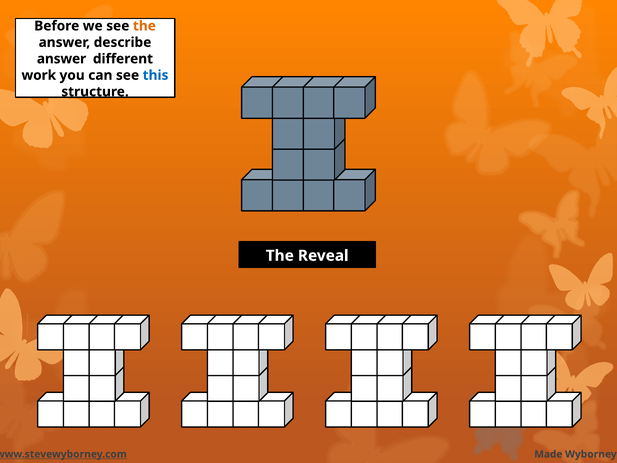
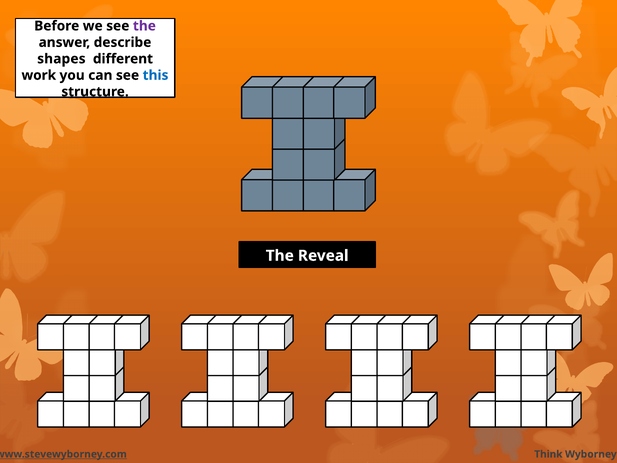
the at (144, 26) colour: orange -> purple
answer at (62, 59): answer -> shapes
Made: Made -> Think
